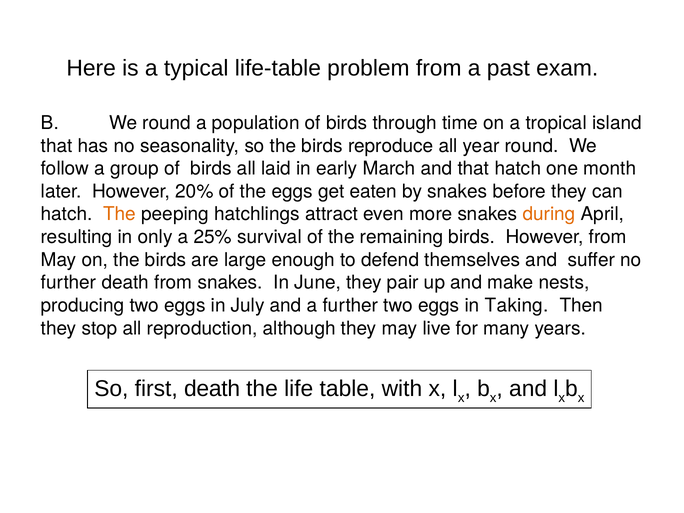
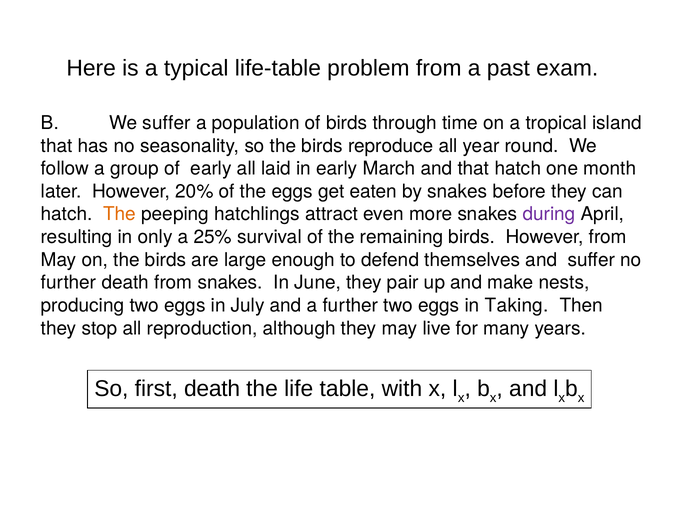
We round: round -> suffer
group of birds: birds -> early
during colour: orange -> purple
